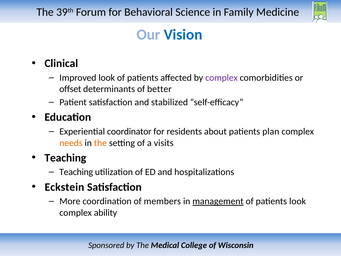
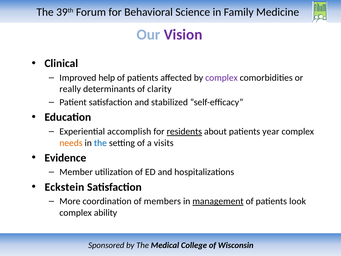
Vision colour: blue -> purple
Improved look: look -> help
offset: offset -> really
better: better -> clarity
coordinator: coordinator -> accomplish
residents underline: none -> present
plan: plan -> year
the at (100, 143) colour: orange -> blue
Teaching at (65, 158): Teaching -> Evidence
Teaching at (76, 172): Teaching -> Member
